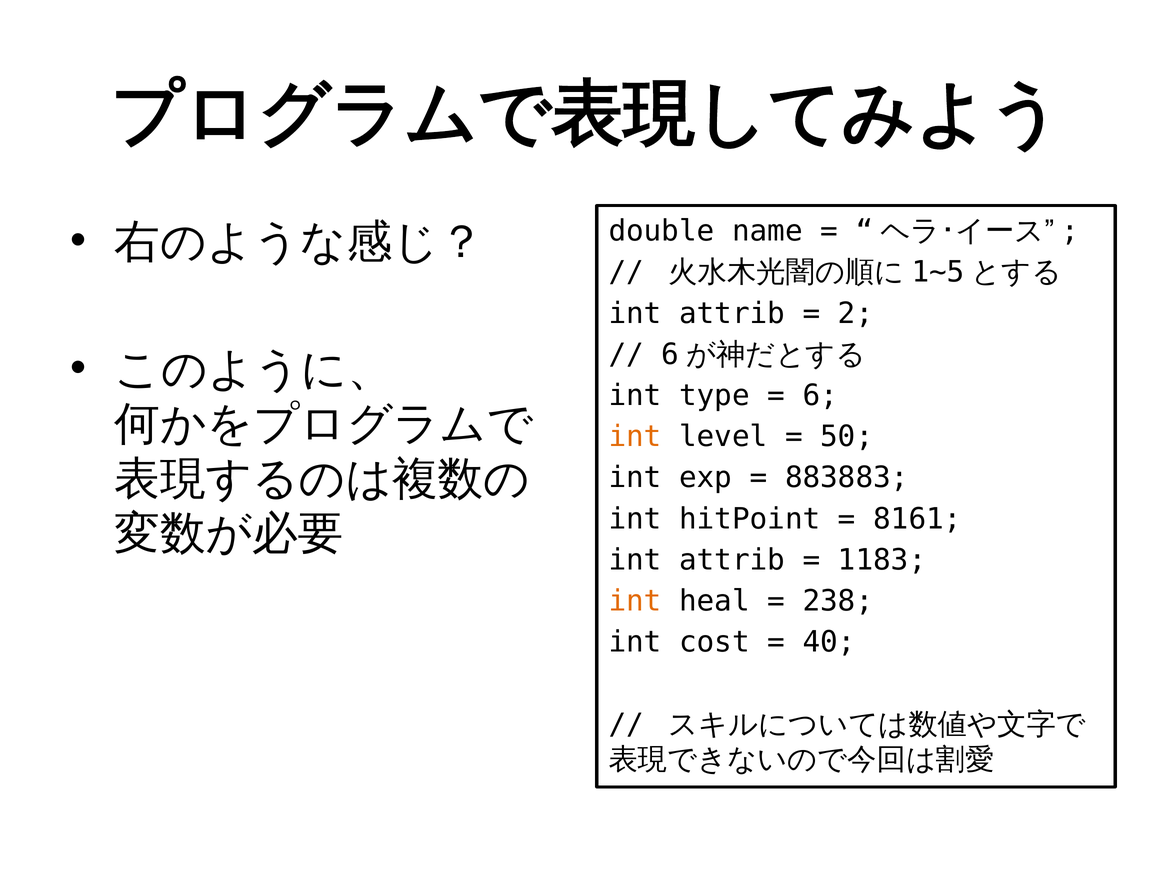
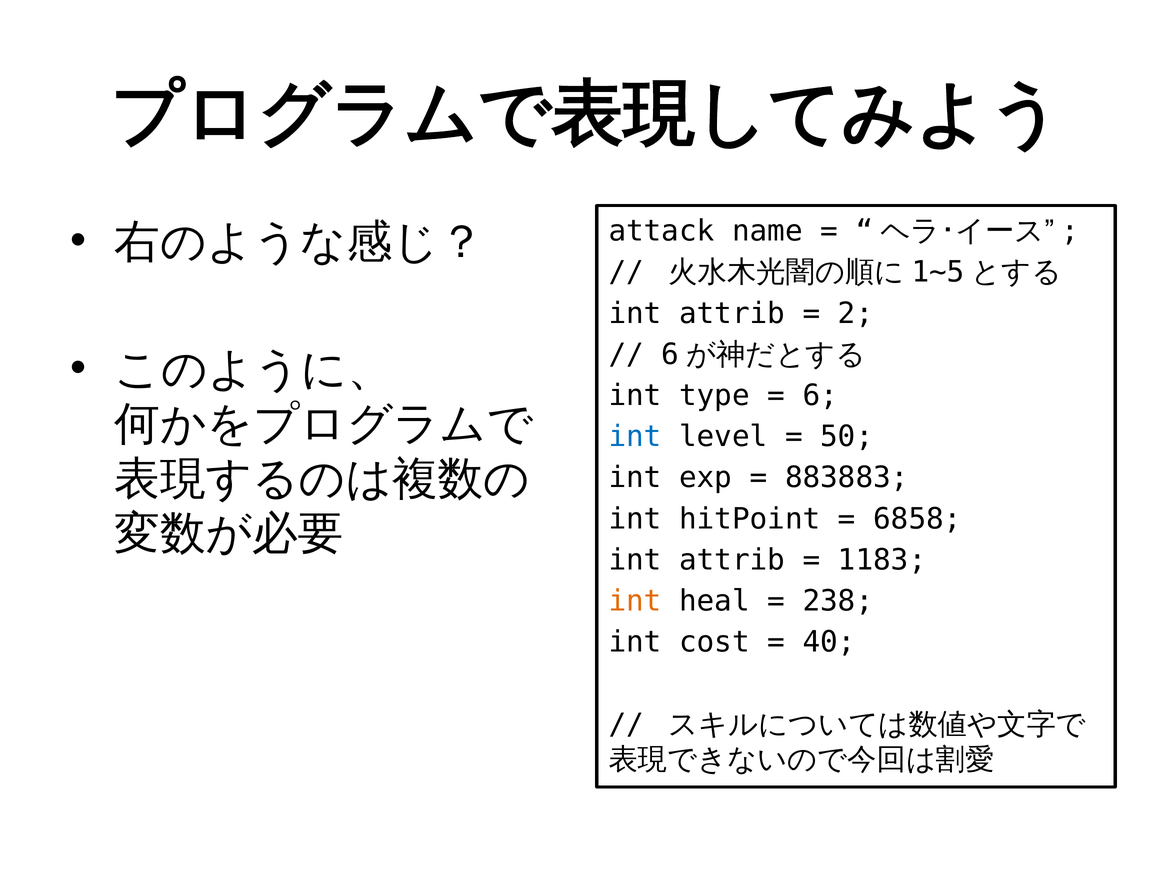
double: double -> attack
int at (635, 436) colour: orange -> blue
8161: 8161 -> 6858
